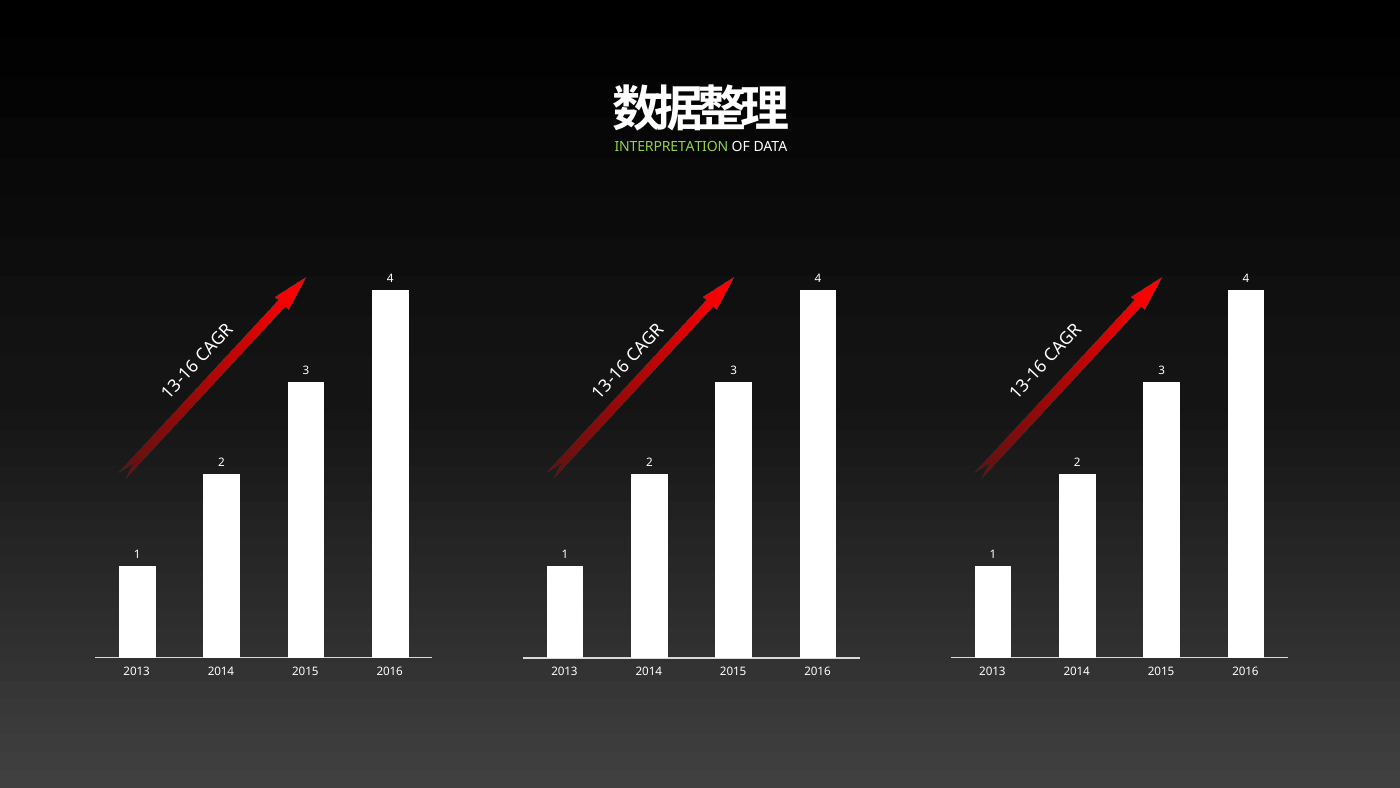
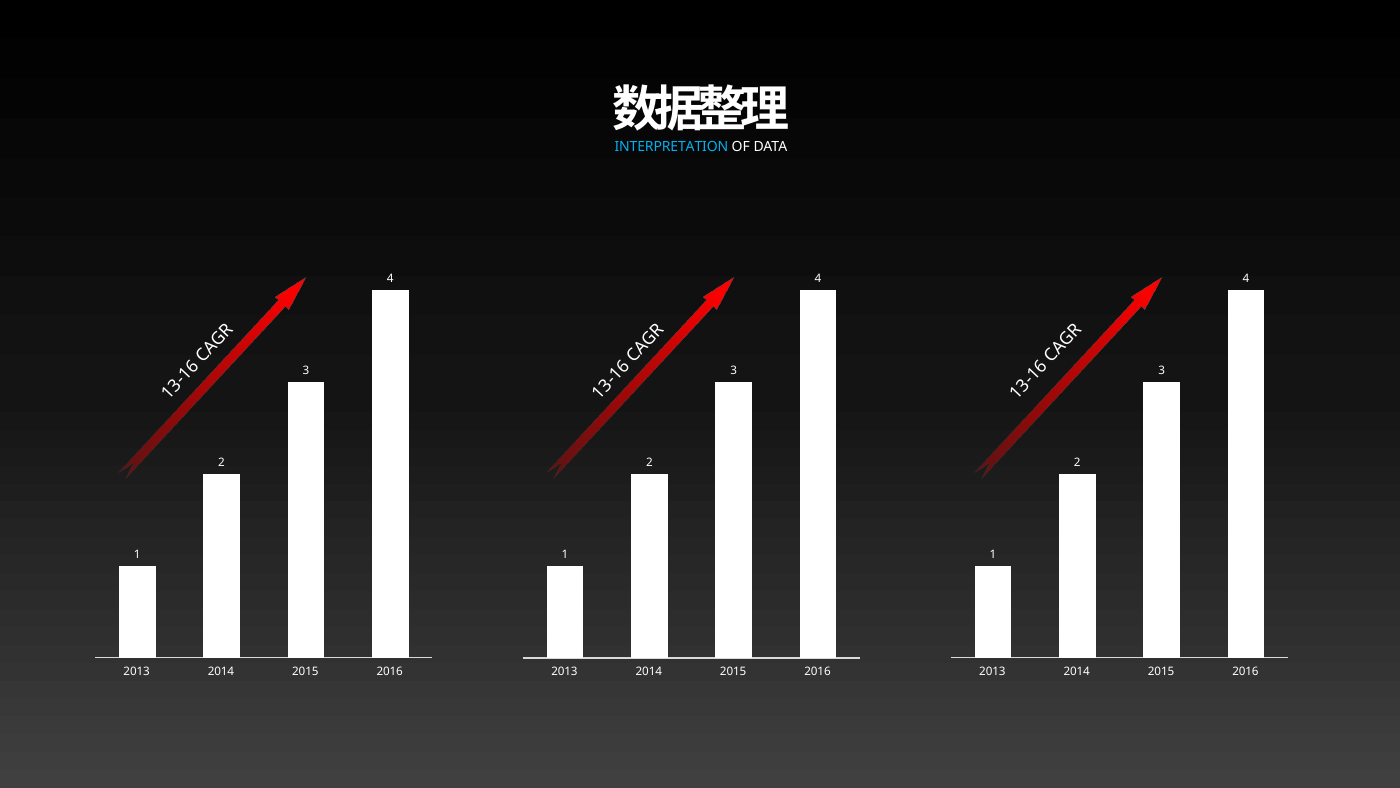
INTERPRETATION colour: light green -> light blue
